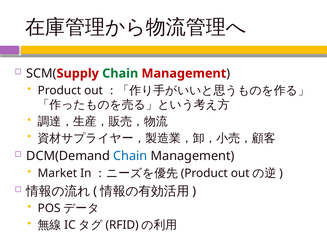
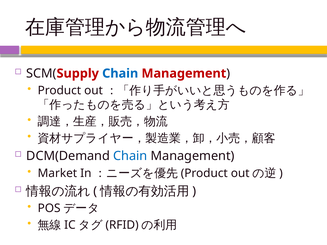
Chain at (120, 73) colour: green -> blue
